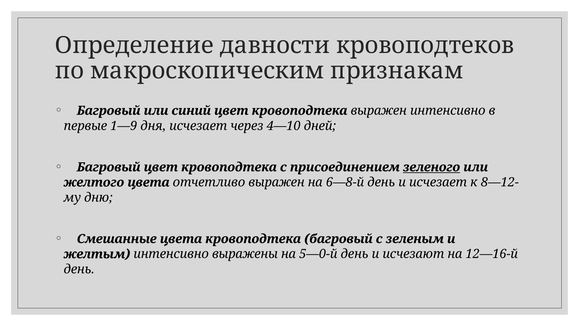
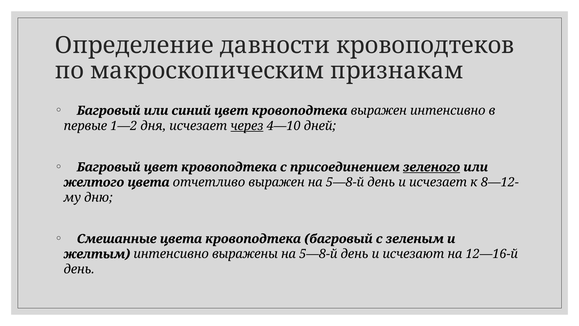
1—9: 1—9 -> 1—2
через underline: none -> present
выражен на 6—8-й: 6—8-й -> 5—8-й
выражены на 5—0-й: 5—0-й -> 5—8-й
